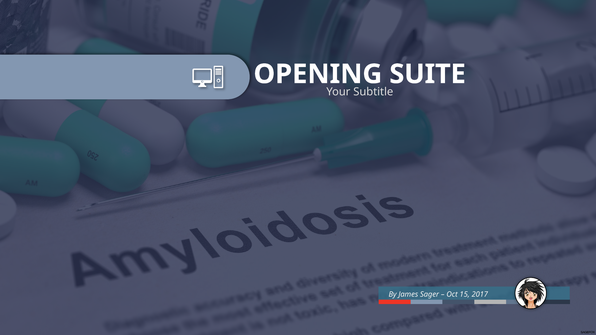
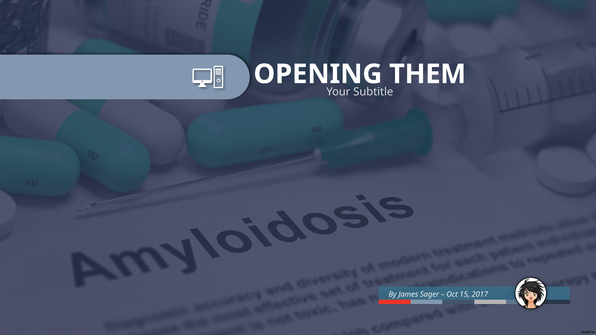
SUITE: SUITE -> THEM
